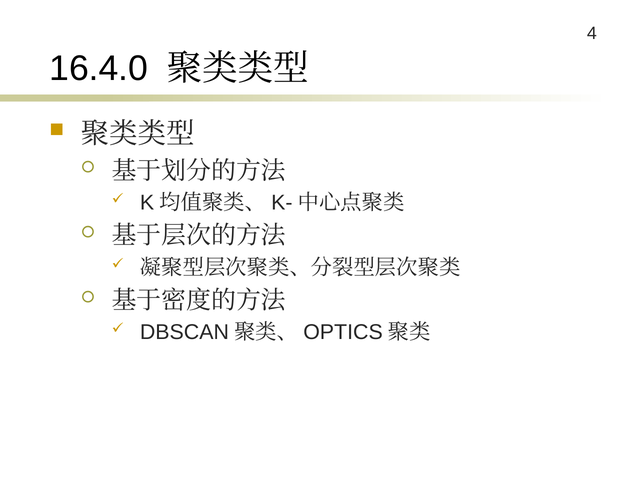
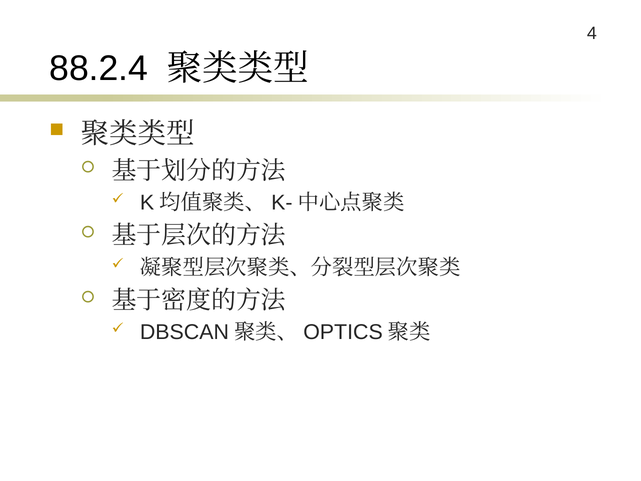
16.4.0: 16.4.0 -> 88.2.4
